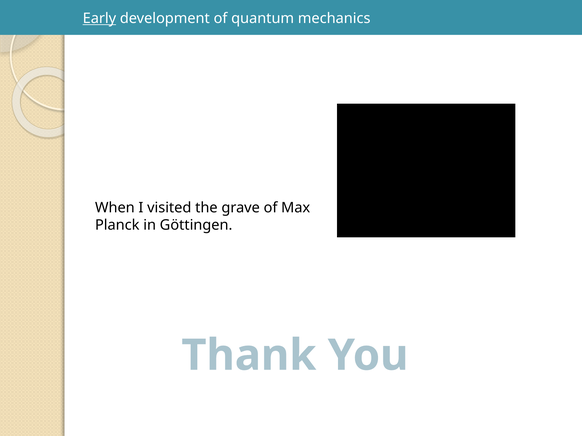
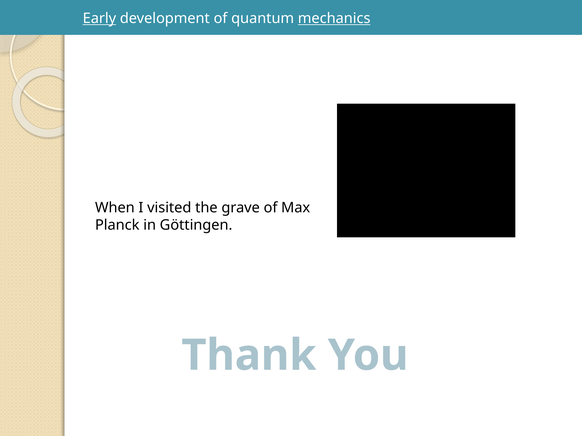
mechanics underline: none -> present
